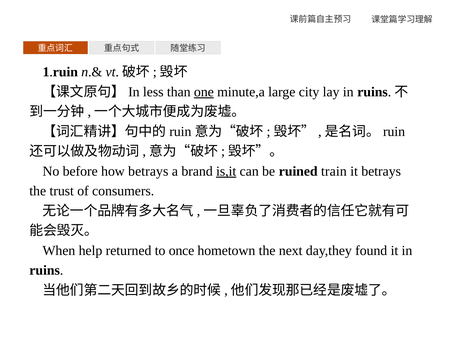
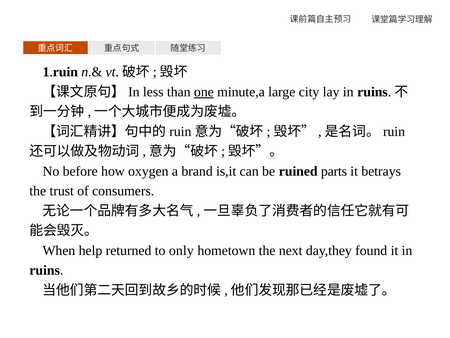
how betrays: betrays -> oxygen
is,it underline: present -> none
train: train -> parts
once: once -> only
